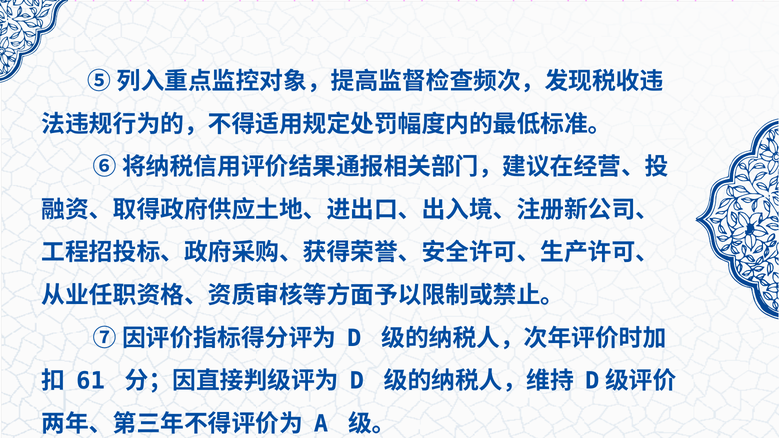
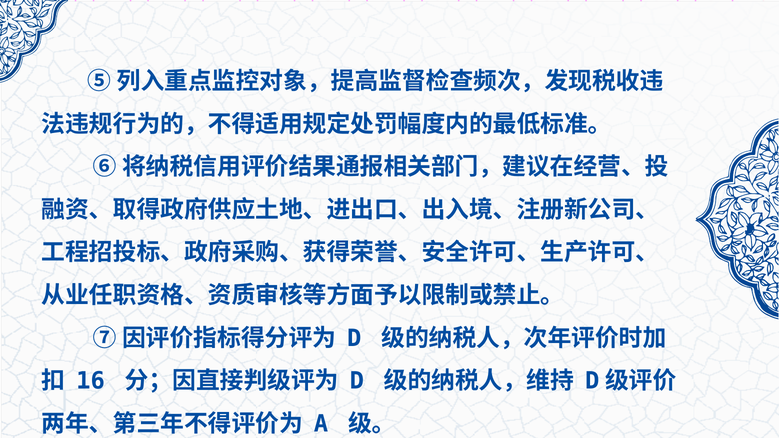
61: 61 -> 16
